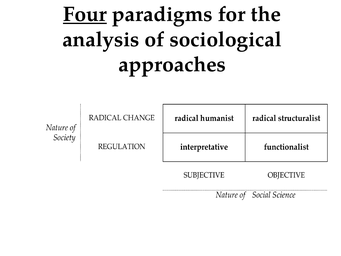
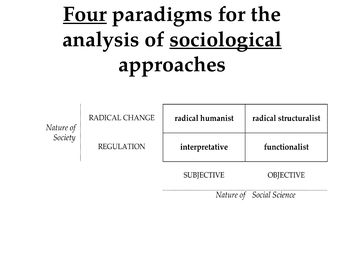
sociological underline: none -> present
